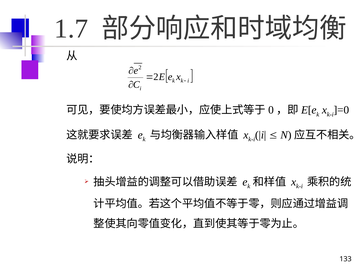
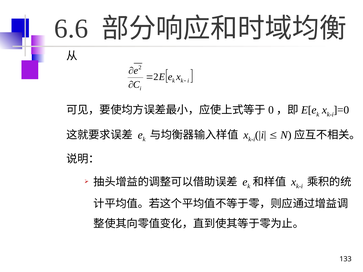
1.7: 1.7 -> 6.6
